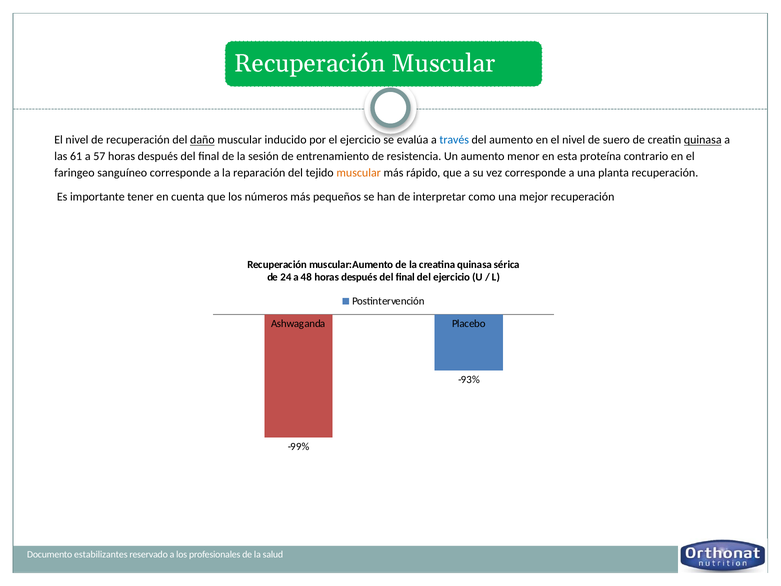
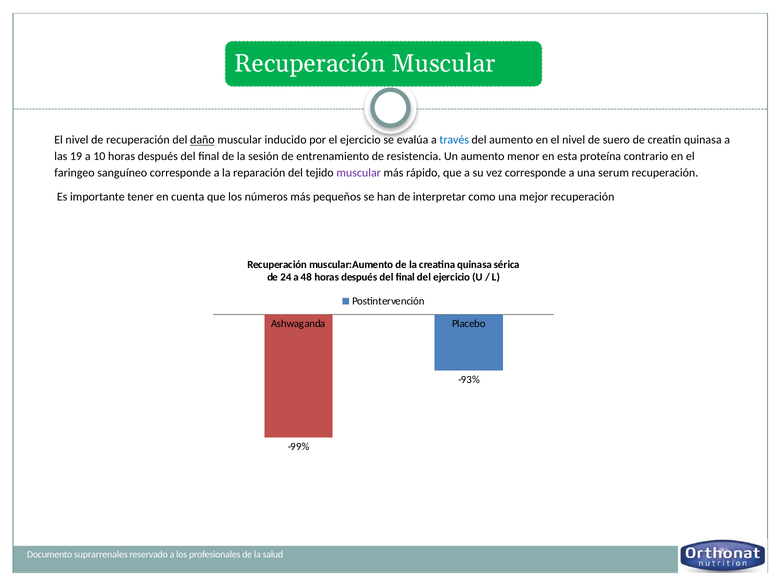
quinasa at (703, 140) underline: present -> none
61: 61 -> 19
57: 57 -> 10
muscular at (359, 173) colour: orange -> purple
planta: planta -> serum
estabilizantes: estabilizantes -> suprarrenales
